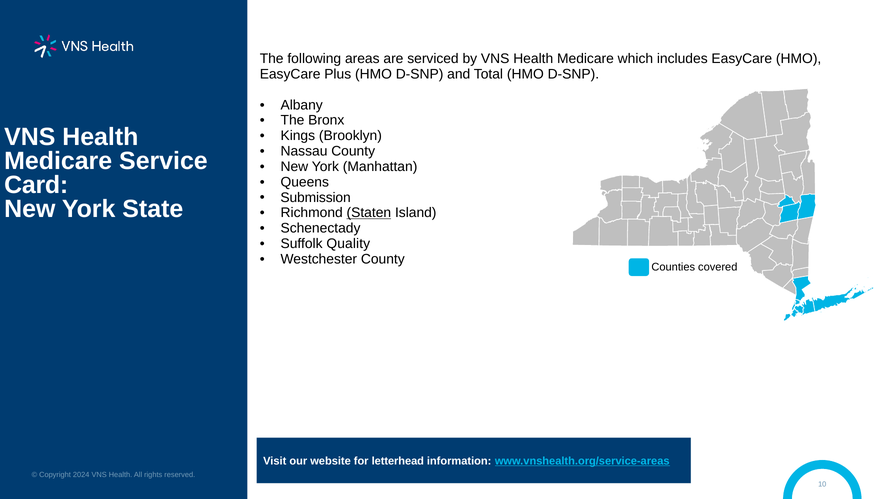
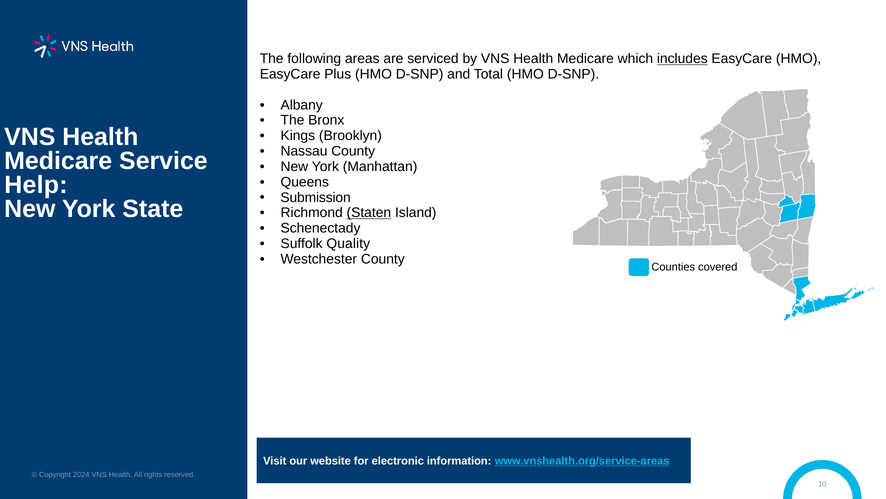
includes underline: none -> present
Card: Card -> Help
letterhead: letterhead -> electronic
